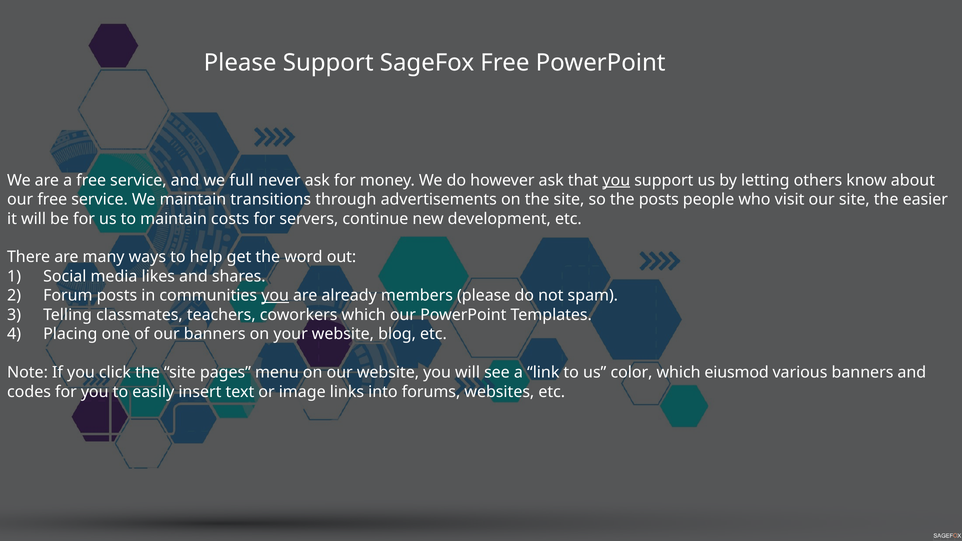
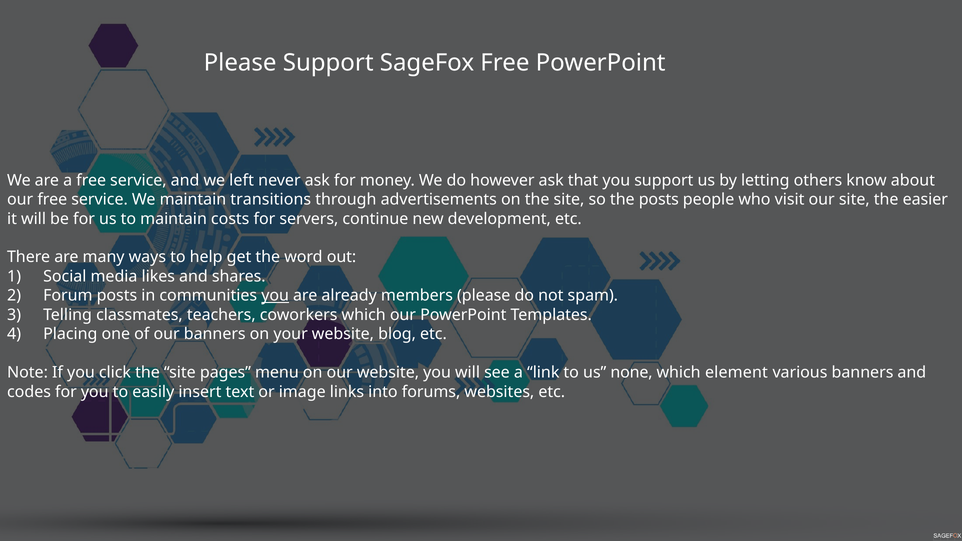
full: full -> left
you at (616, 180) underline: present -> none
color: color -> none
eiusmod: eiusmod -> element
